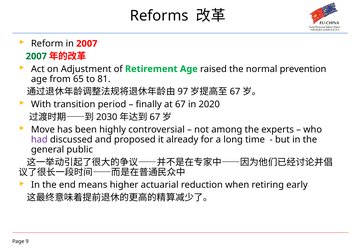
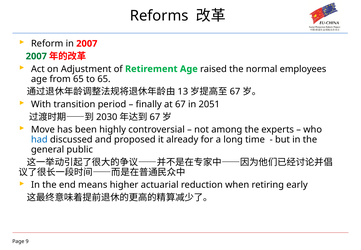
prevention: prevention -> employees
to 81: 81 -> 65
97: 97 -> 13
2020: 2020 -> 2051
had colour: purple -> blue
